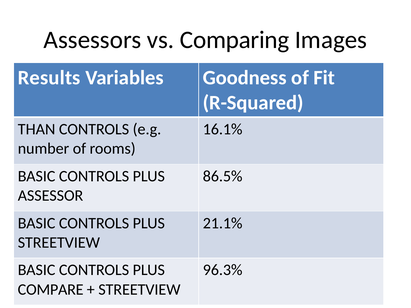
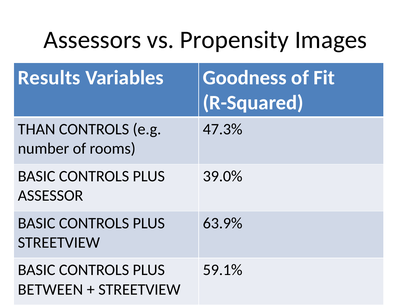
Comparing: Comparing -> Propensity
16.1%: 16.1% -> 47.3%
86.5%: 86.5% -> 39.0%
21.1%: 21.1% -> 63.9%
96.3%: 96.3% -> 59.1%
COMPARE: COMPARE -> BETWEEN
